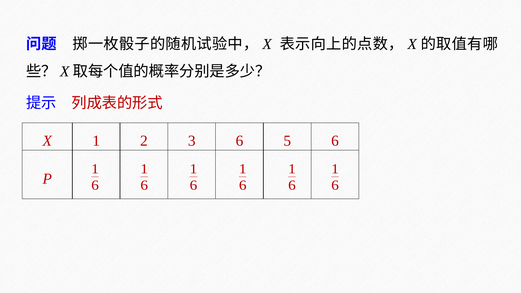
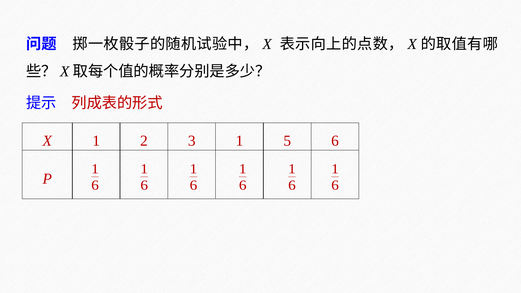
3 6: 6 -> 1
